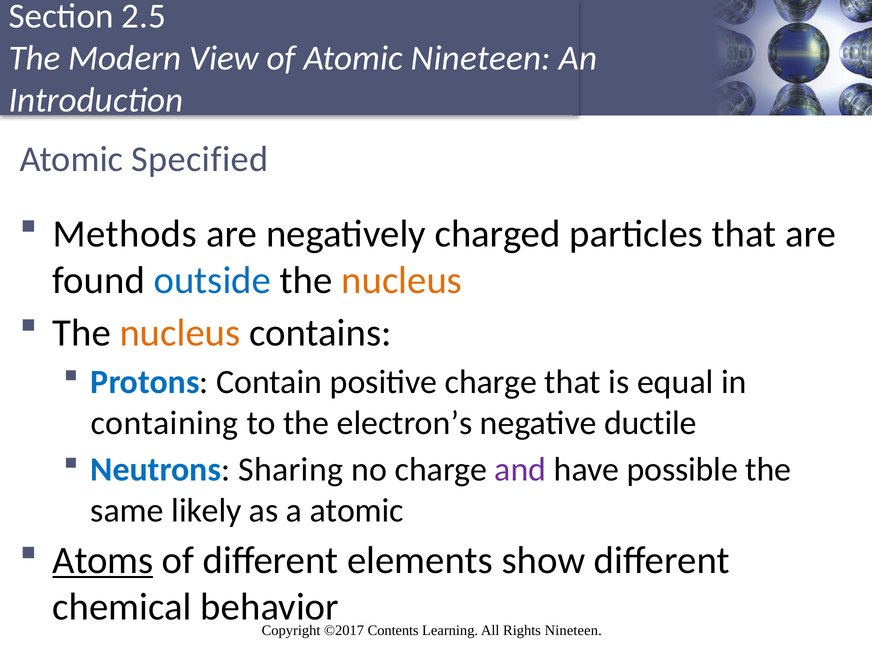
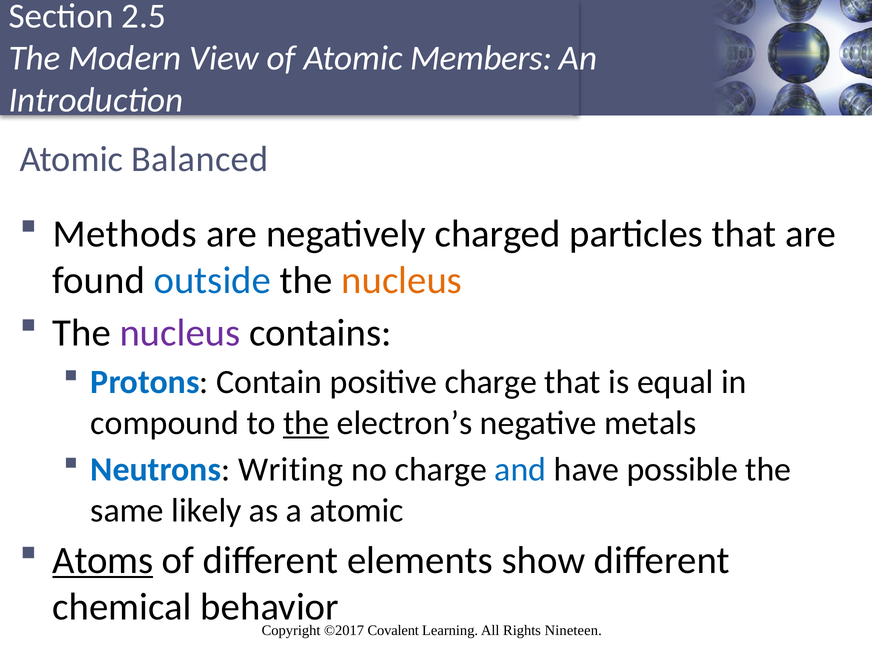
Atomic Nineteen: Nineteen -> Members
Specified: Specified -> Balanced
nucleus at (180, 333) colour: orange -> purple
containing: containing -> compound
the at (306, 423) underline: none -> present
ductile: ductile -> metals
Sharing: Sharing -> Writing
and colour: purple -> blue
Contents: Contents -> Covalent
